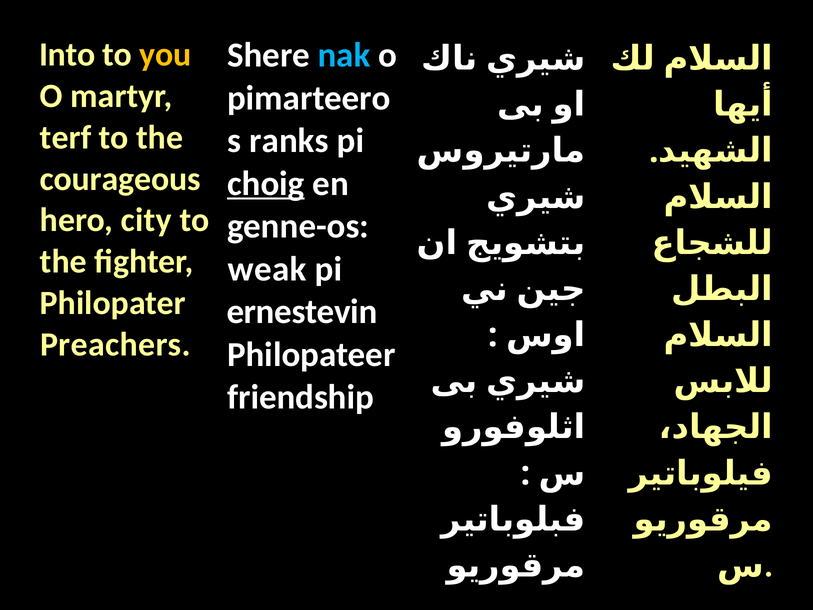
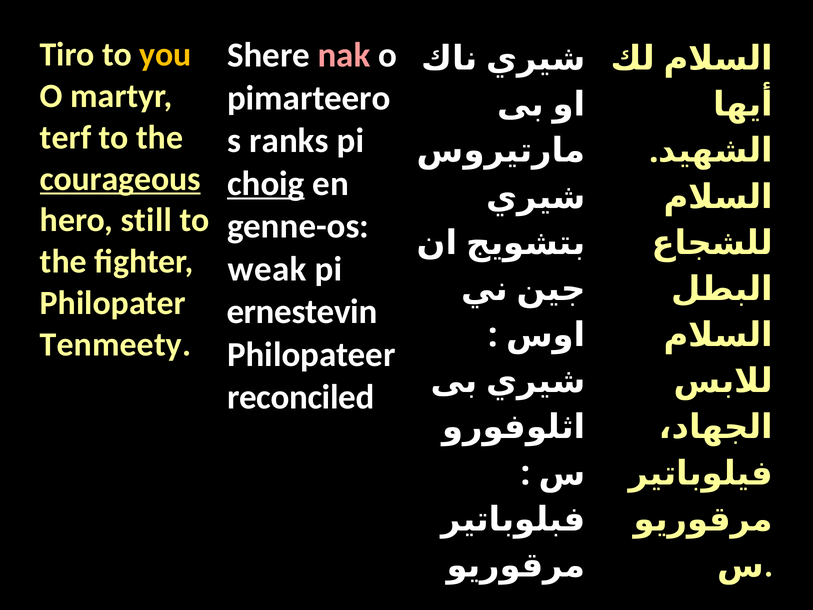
Into: Into -> Tiro
nak colour: light blue -> pink
courageous underline: none -> present
city: city -> still
Preachers: Preachers -> Tenmeety
friendship: friendship -> reconciled
